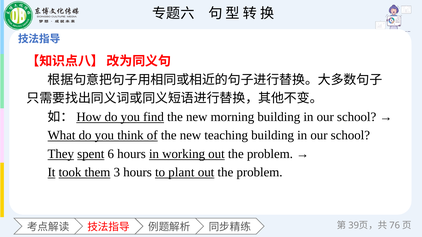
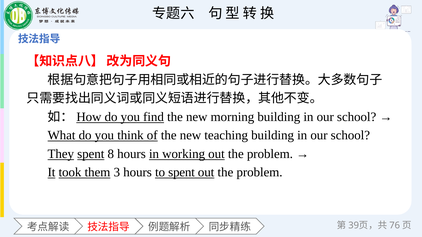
6: 6 -> 8
to plant: plant -> spent
